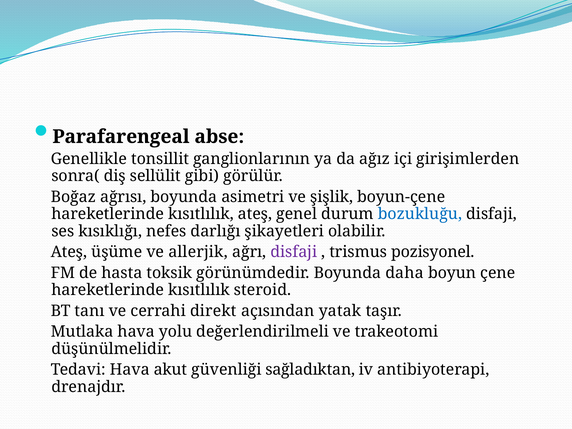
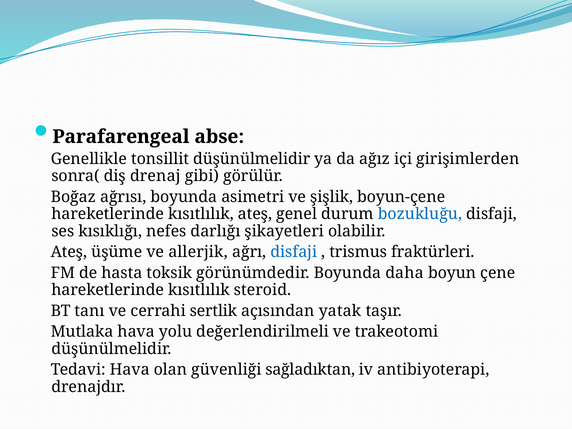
tonsillit ganglionlarının: ganglionlarının -> düşünülmelidir
sellülit: sellülit -> drenaj
disfaji at (294, 252) colour: purple -> blue
pozisyonel: pozisyonel -> fraktürleri
direkt: direkt -> sertlik
akut: akut -> olan
